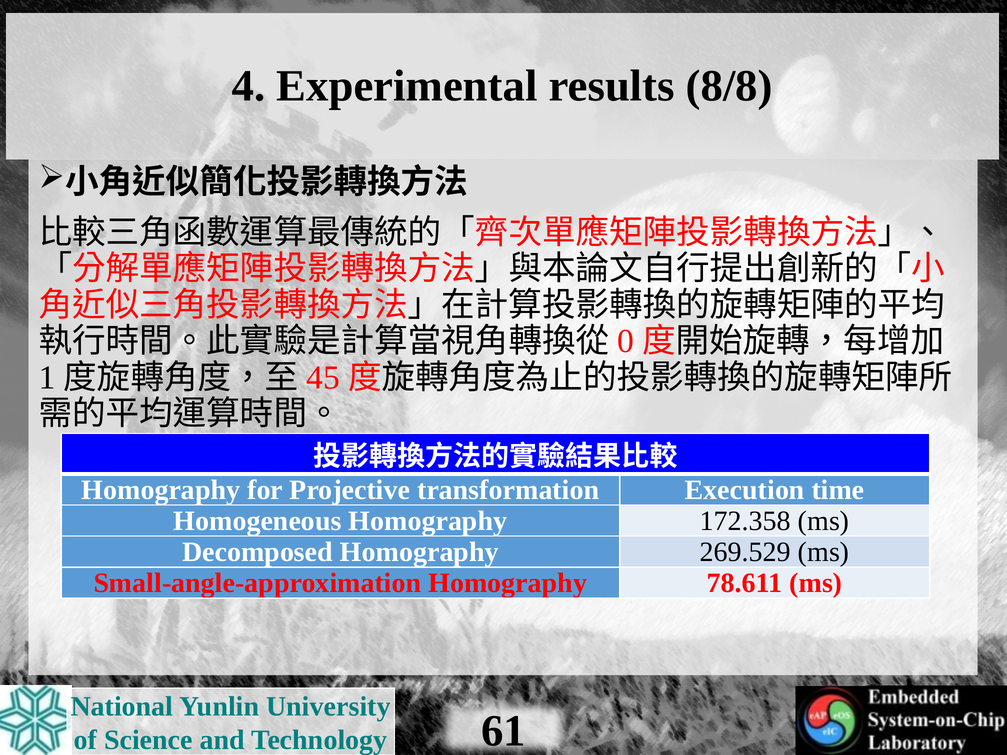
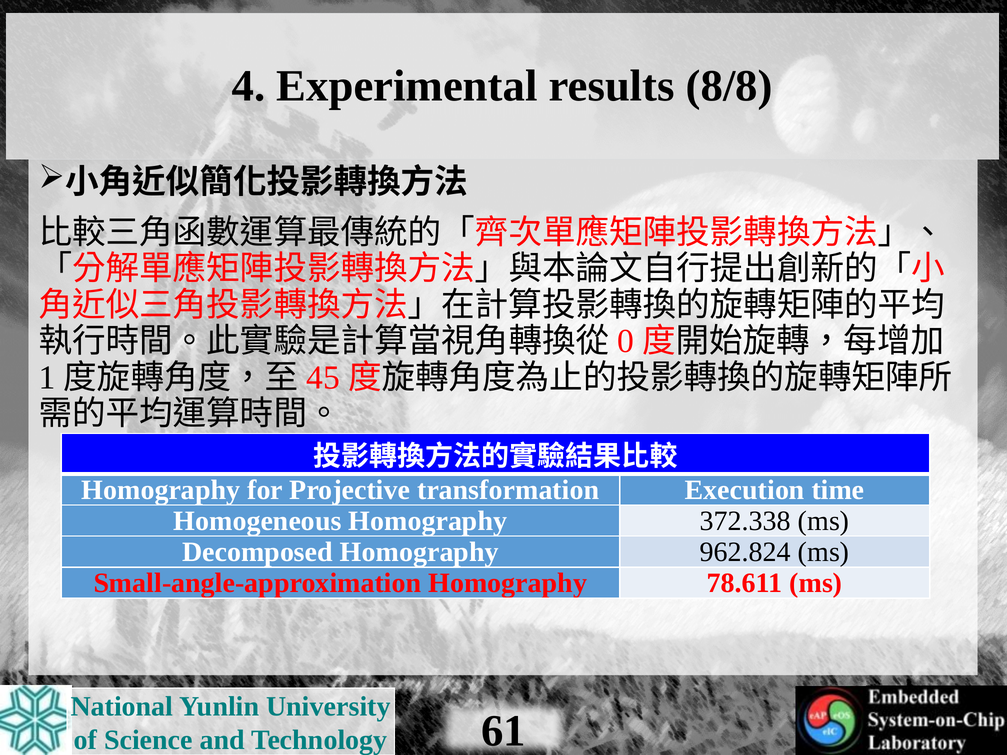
172.358: 172.358 -> 372.338
269.529: 269.529 -> 962.824
